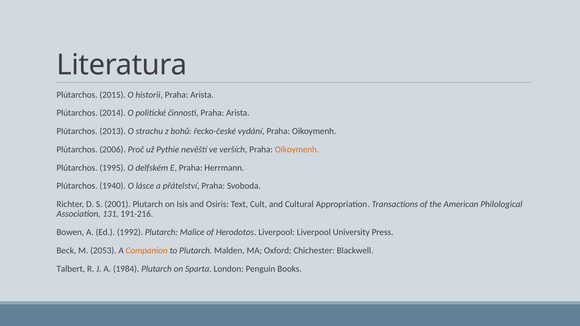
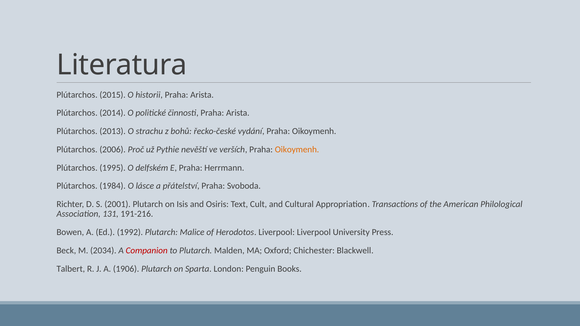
1940: 1940 -> 1984
2053: 2053 -> 2034
Companion colour: orange -> red
1984: 1984 -> 1906
